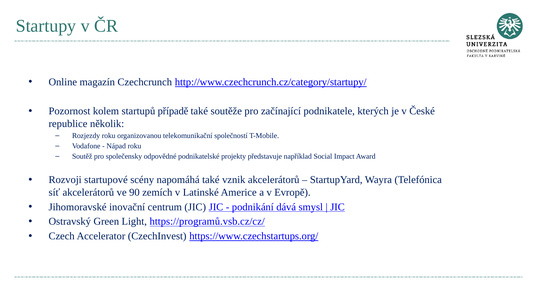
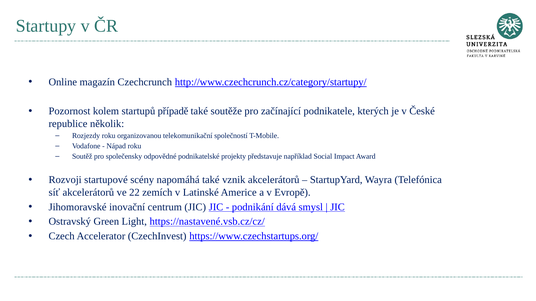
90: 90 -> 22
https://programů.vsb.cz/cz/: https://programů.vsb.cz/cz/ -> https://nastavené.vsb.cz/cz/
